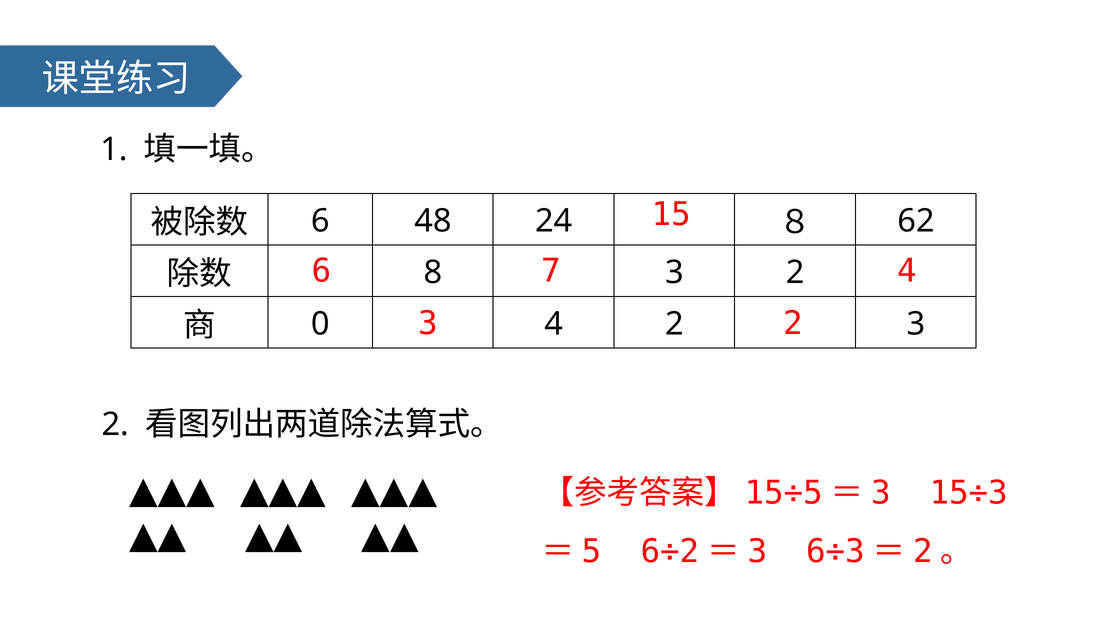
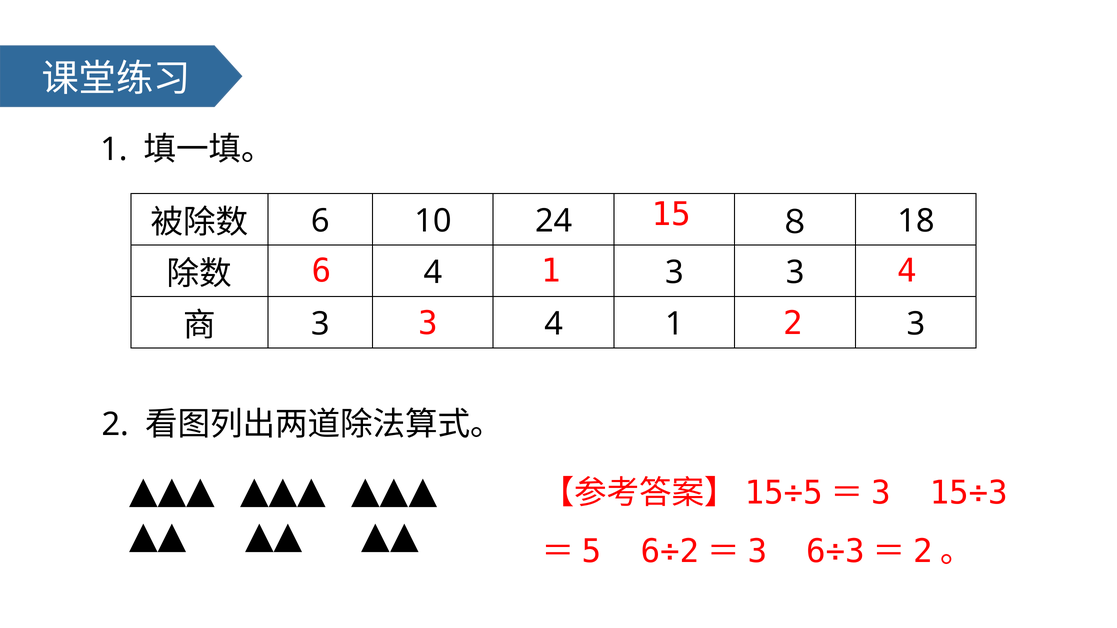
48: 48 -> 10
62: 62 -> 18
6 7: 7 -> 1
8 at (433, 273): 8 -> 4
2 at (795, 273): 2 -> 3
0 at (320, 324): 0 -> 3
4 2: 2 -> 1
